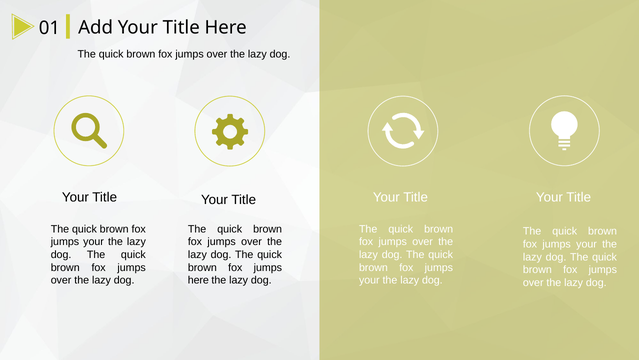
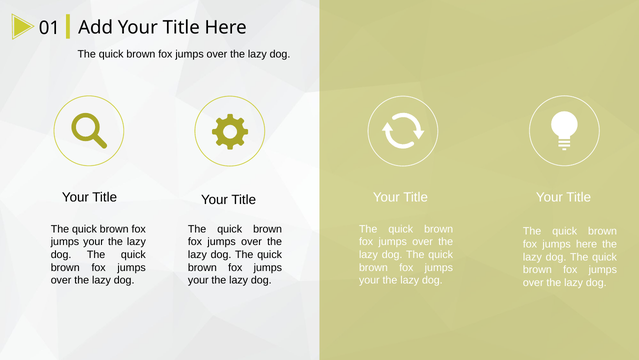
your at (587, 244): your -> here
here at (198, 280): here -> your
